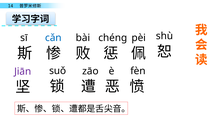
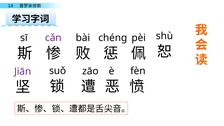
cǎn colour: blue -> purple
